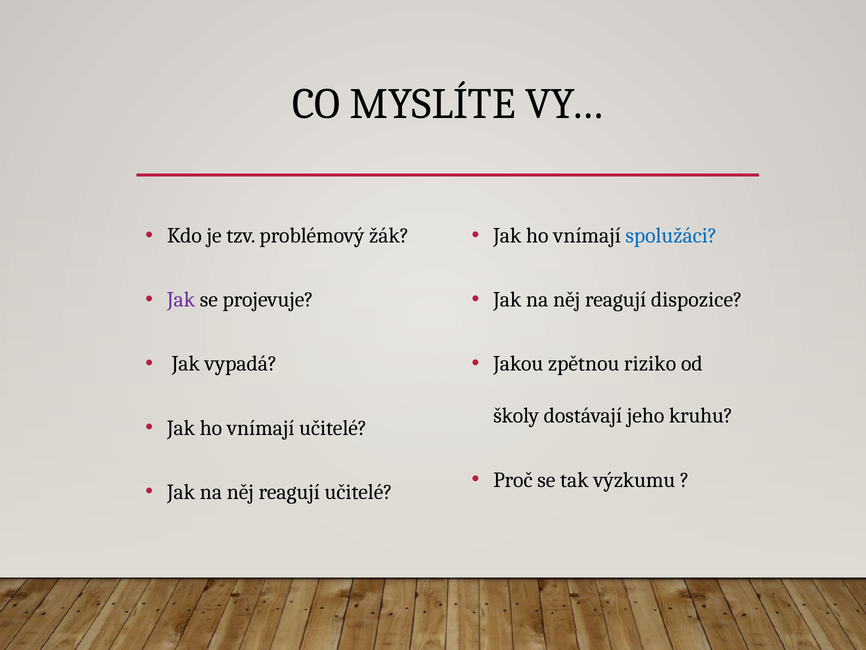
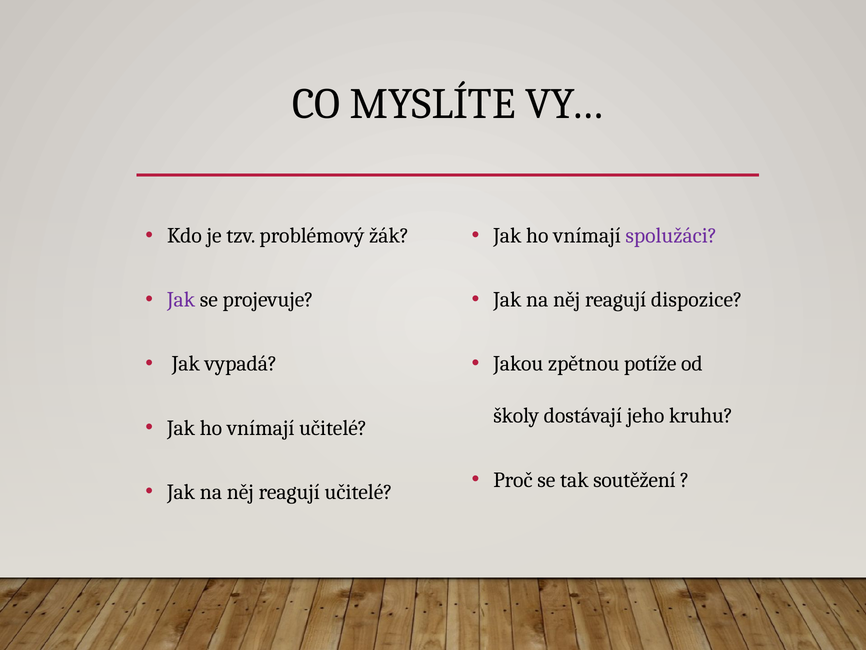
spolužáci colour: blue -> purple
riziko: riziko -> potíže
výzkumu: výzkumu -> soutěžení
